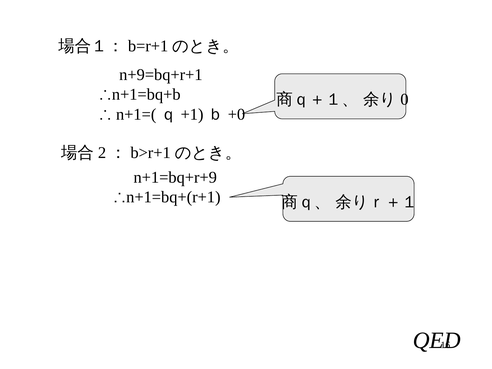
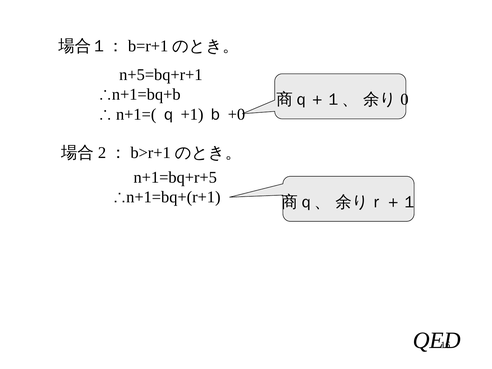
n+9=bq+r+1: n+9=bq+r+1 -> n+5=bq+r+1
n+1=bq+r+9: n+1=bq+r+9 -> n+1=bq+r+5
